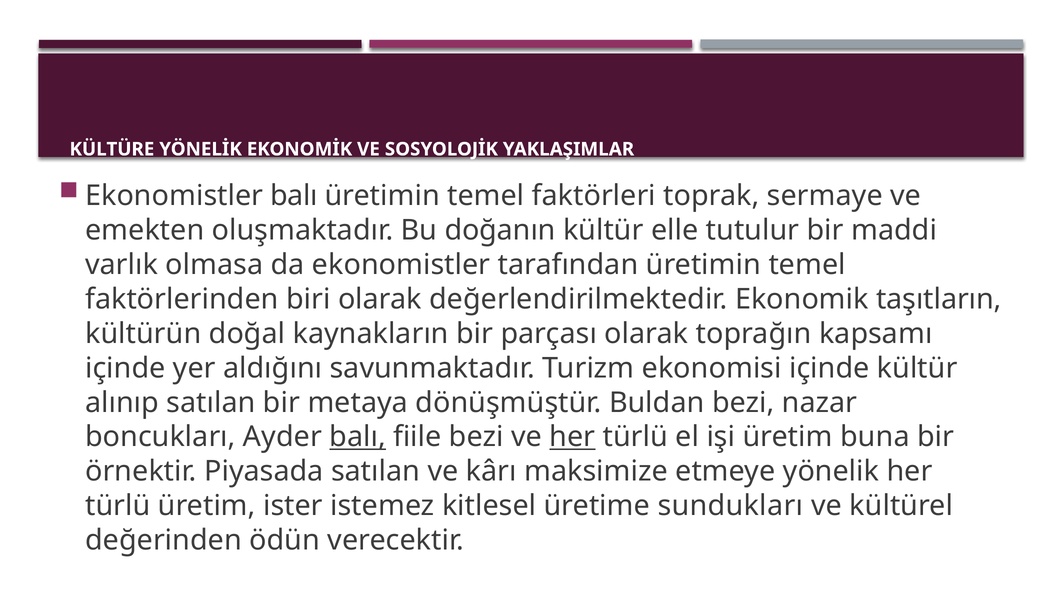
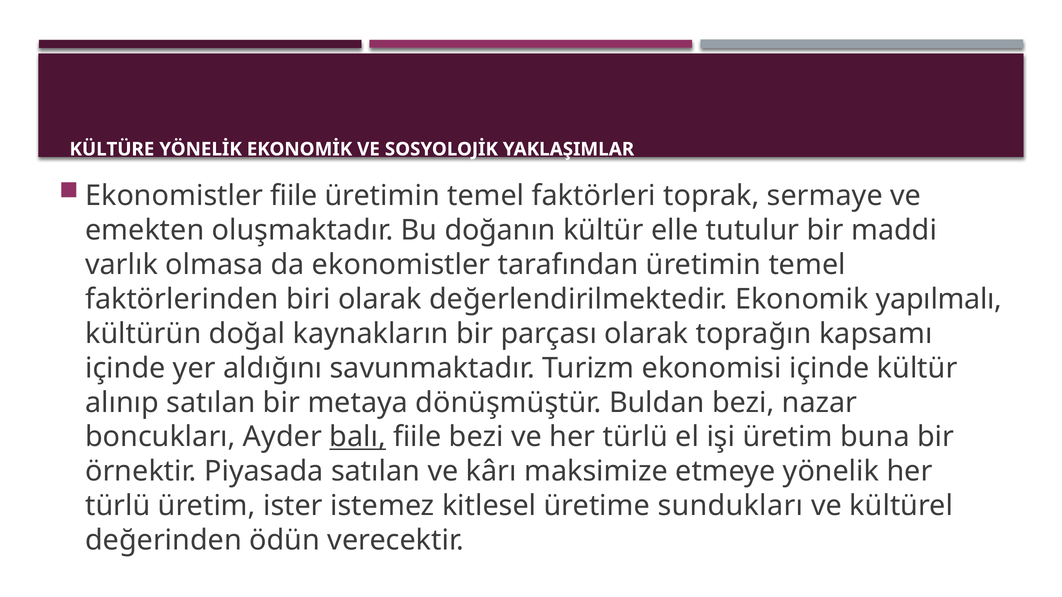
Ekonomistler balı: balı -> fiile
taşıtların: taşıtların -> yapılmalı
her at (572, 437) underline: present -> none
